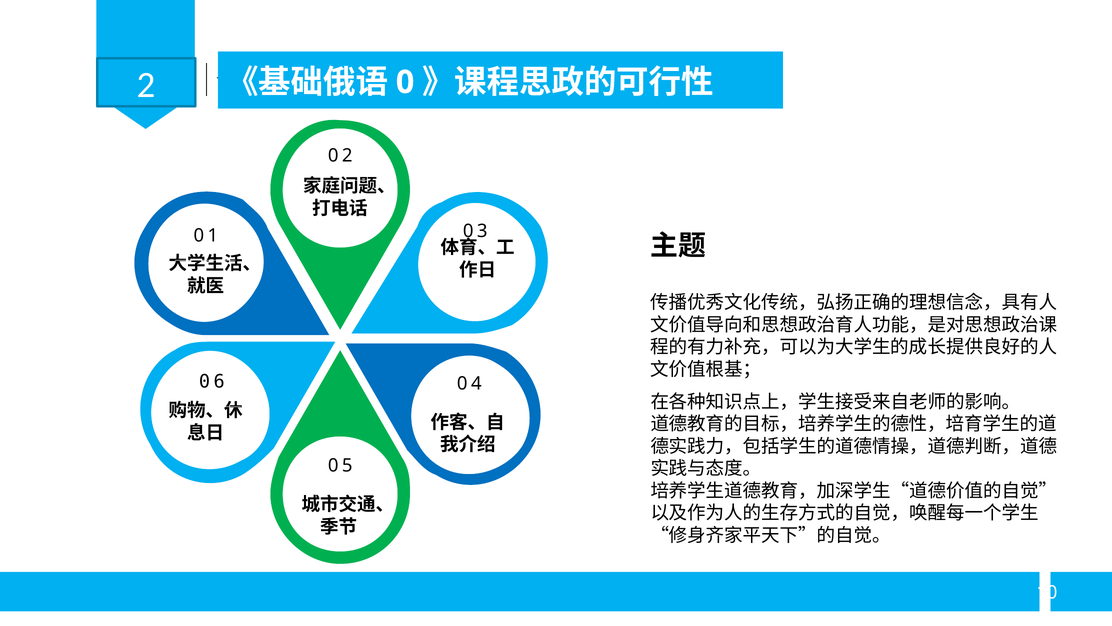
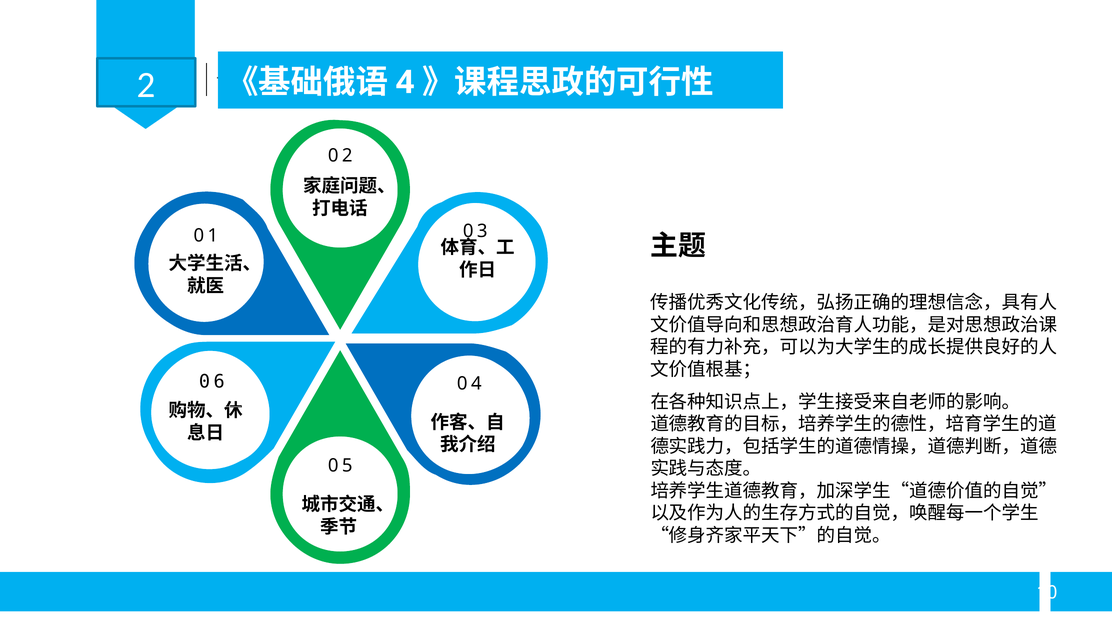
0: 0 -> 4
